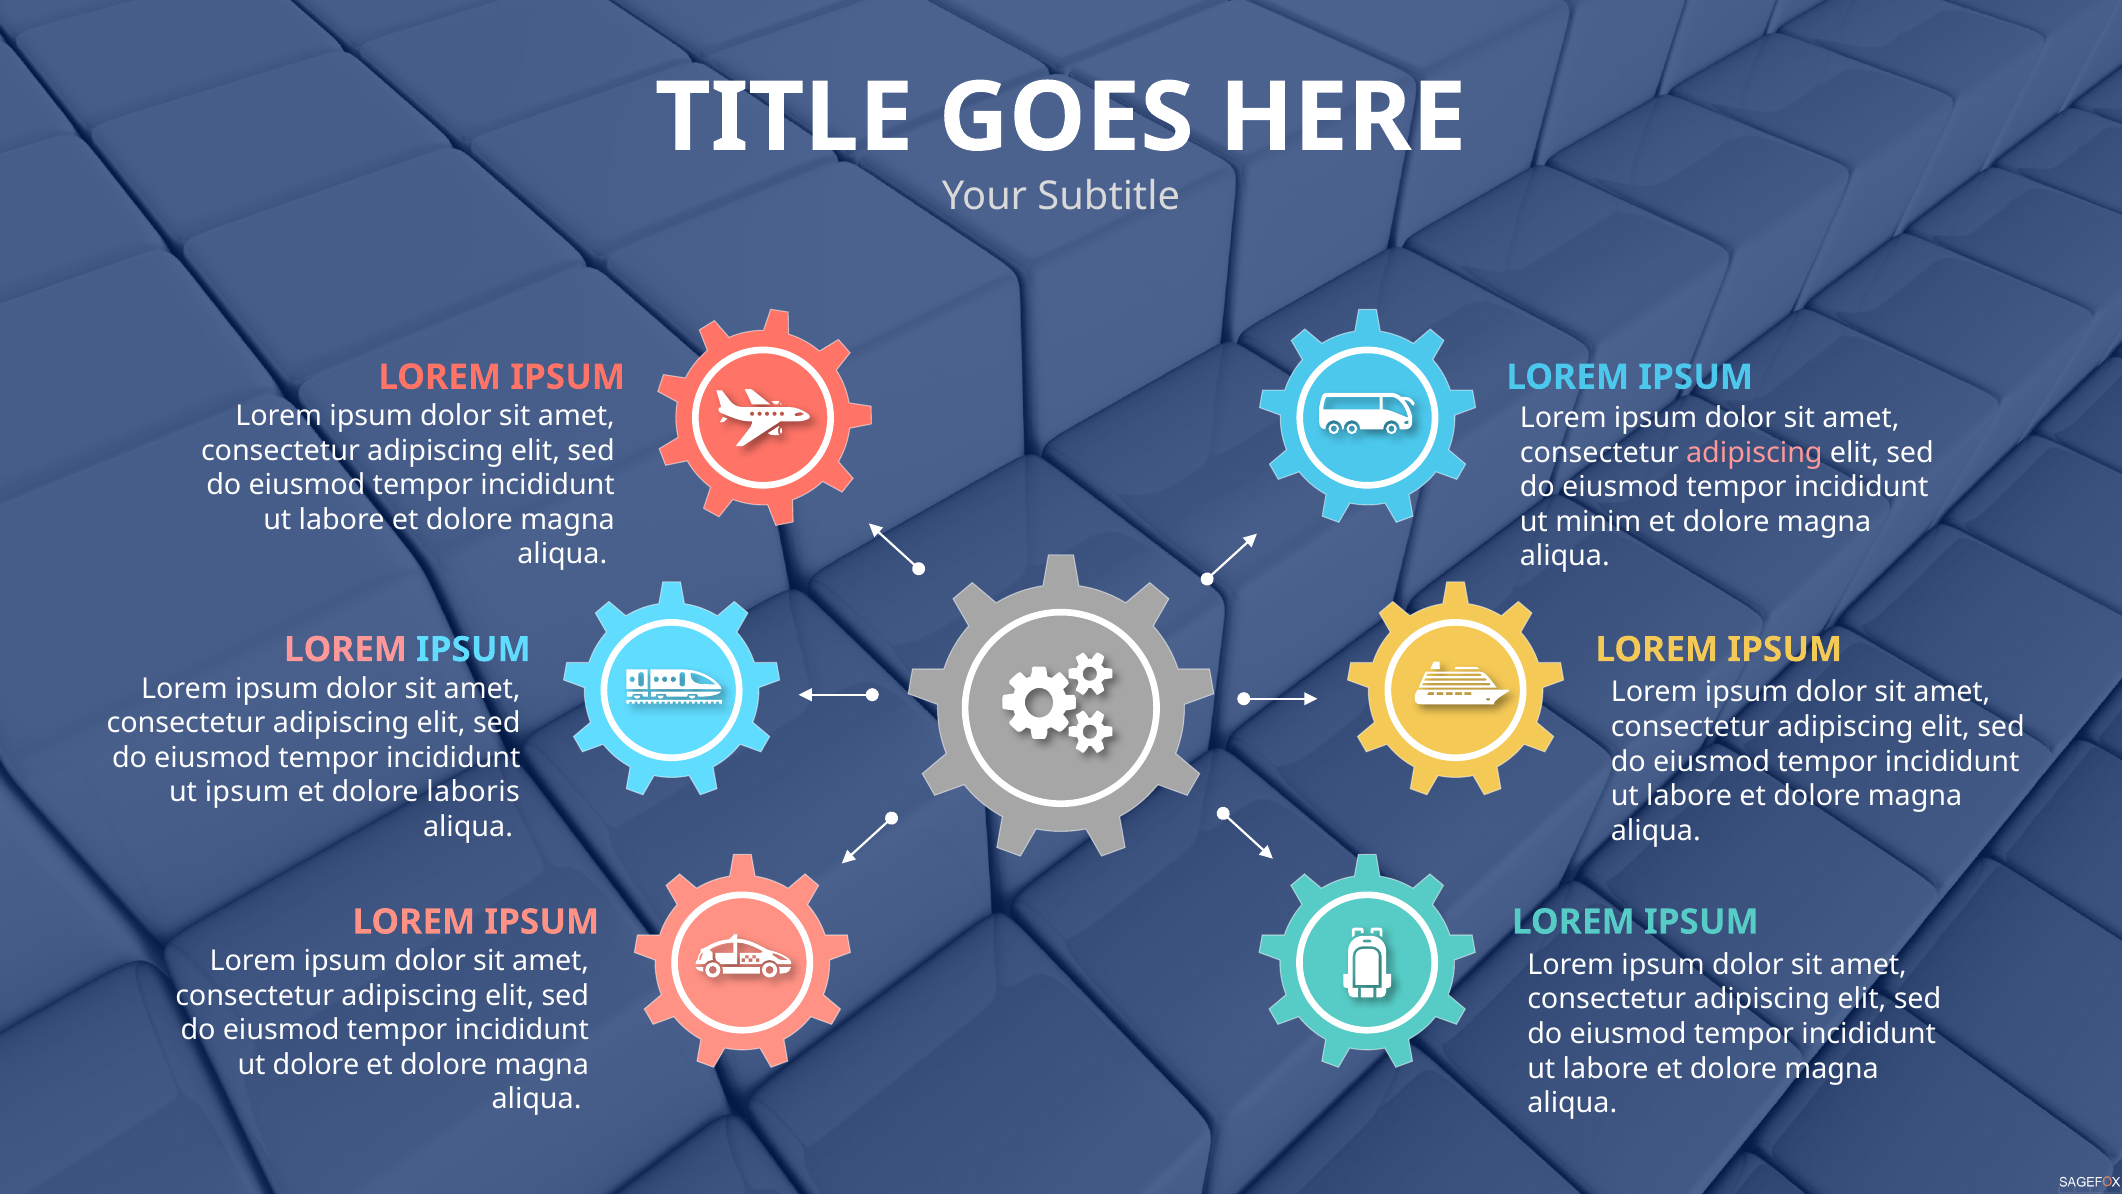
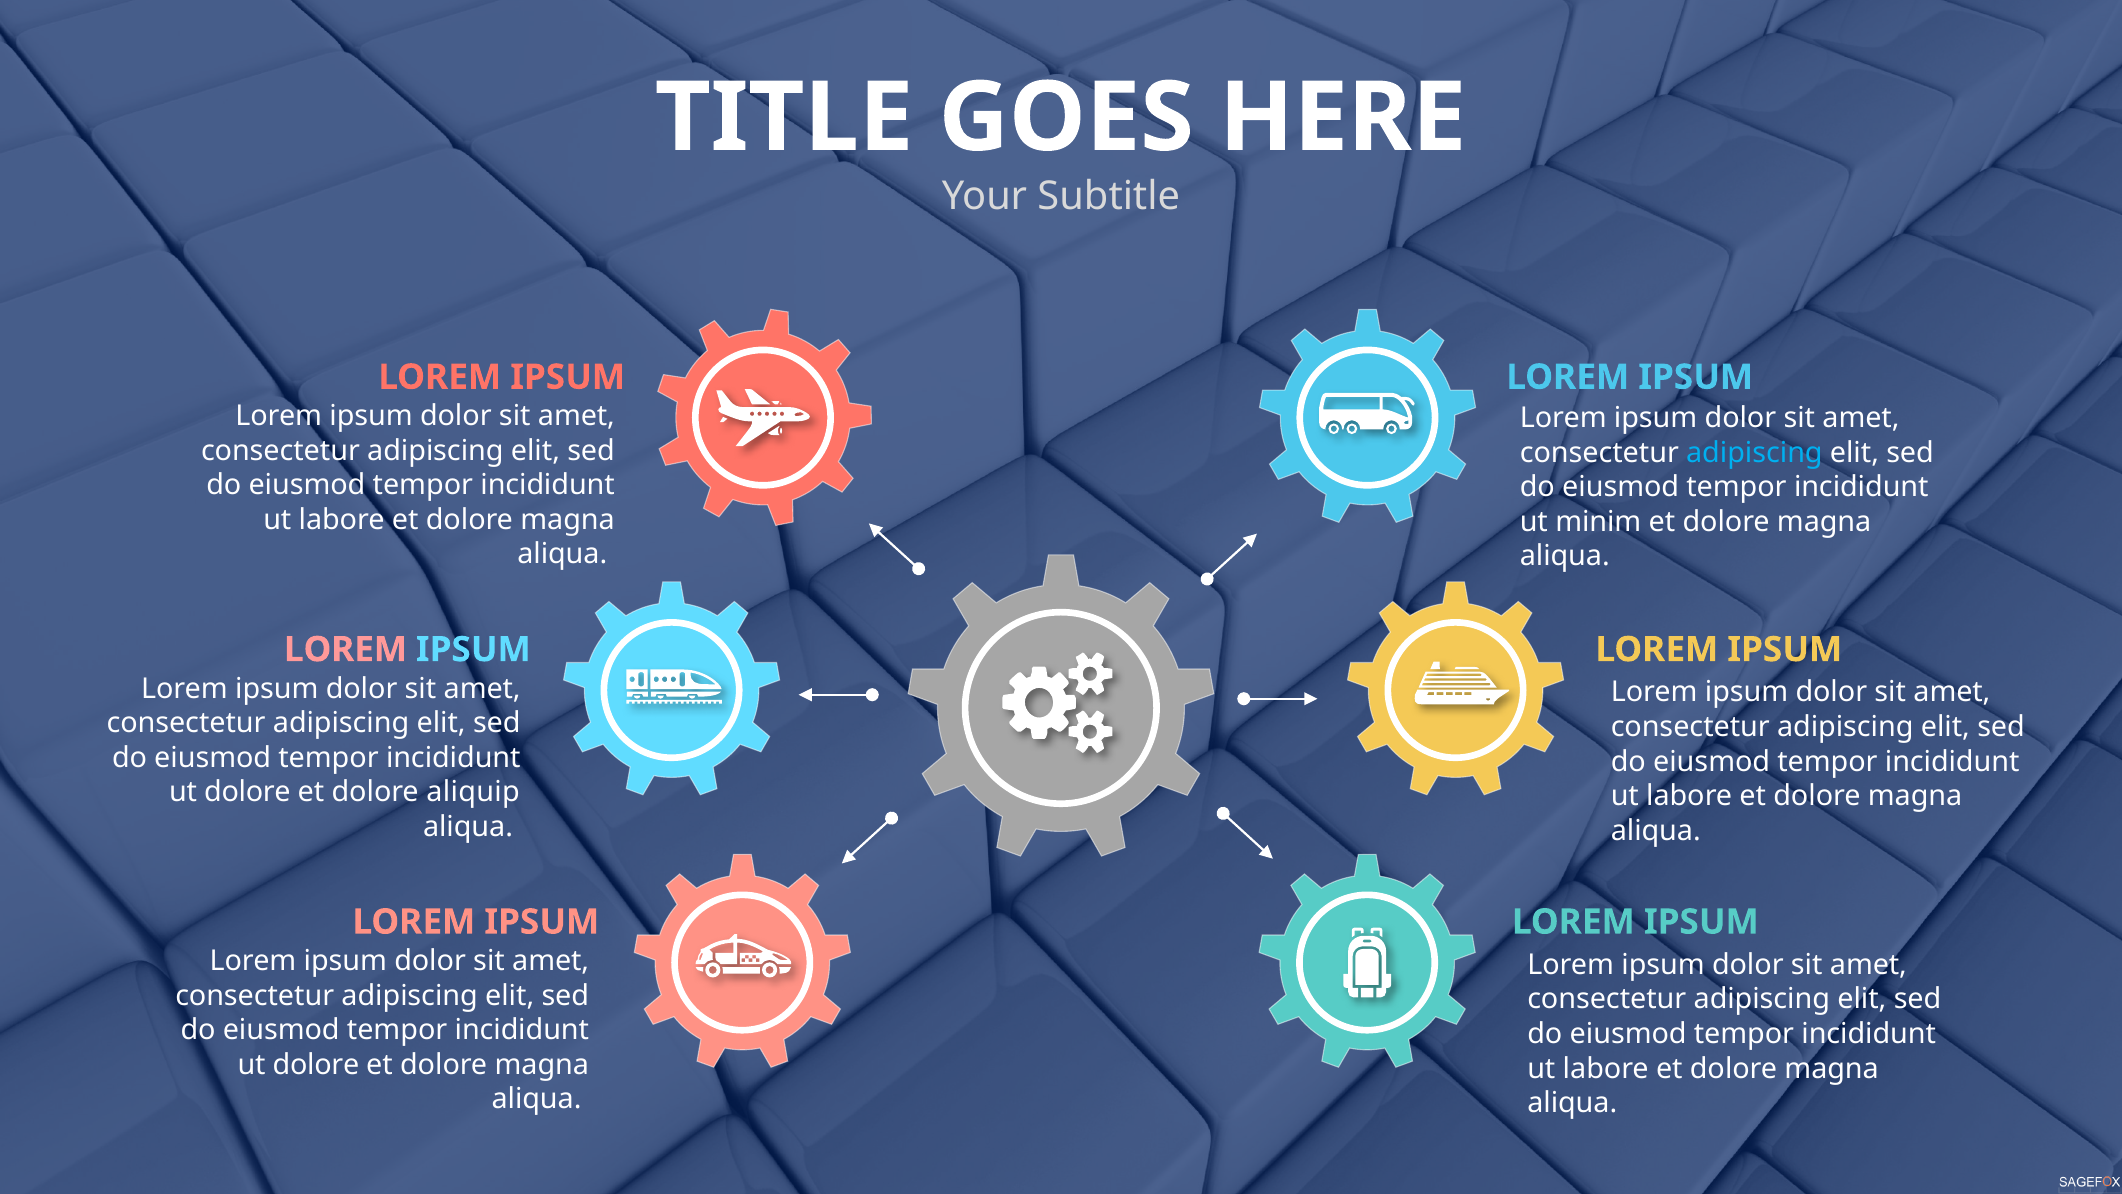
adipiscing at (1754, 453) colour: pink -> light blue
ipsum at (247, 792): ipsum -> dolore
laboris: laboris -> aliquip
